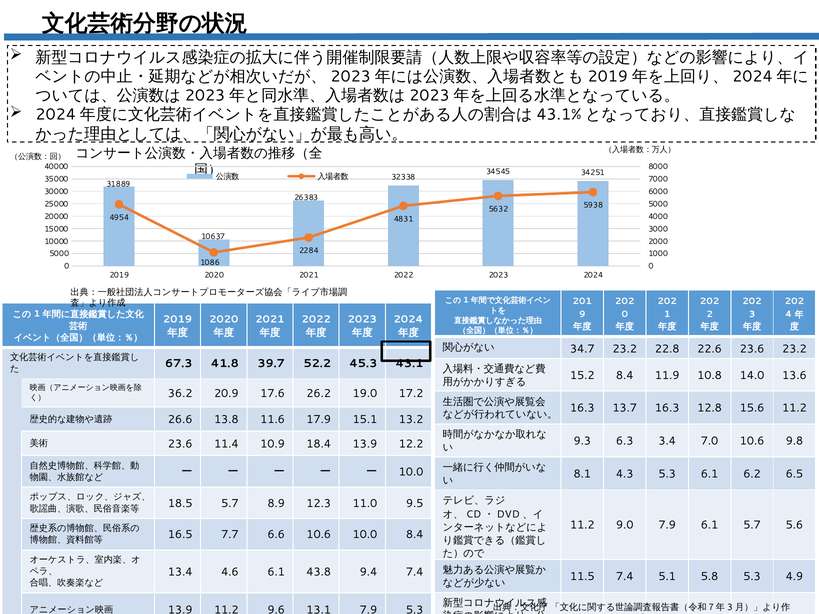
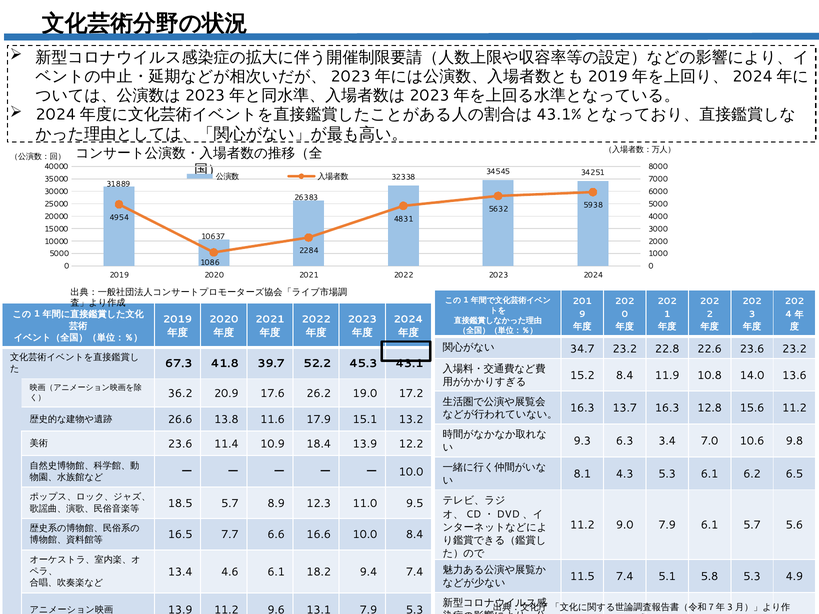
6.6 10.6: 10.6 -> 16.6
43.8: 43.8 -> 18.2
